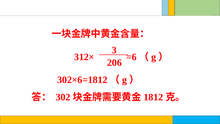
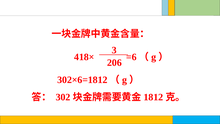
312×: 312× -> 418×
